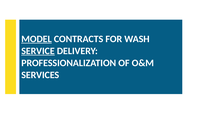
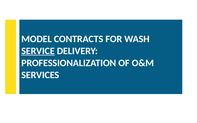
MODEL underline: present -> none
